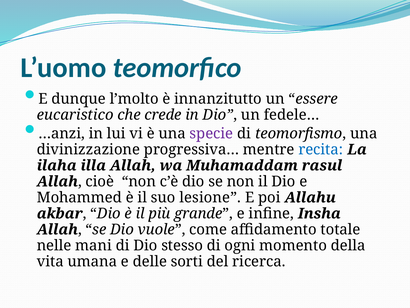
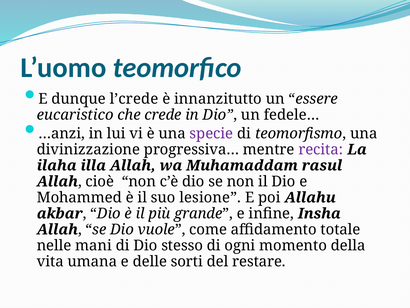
l’molto: l’molto -> l’crede
recita colour: blue -> purple
ricerca: ricerca -> restare
